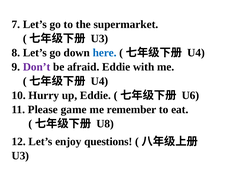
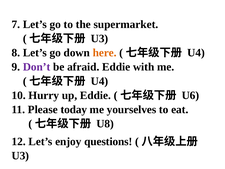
here colour: blue -> orange
game: game -> today
remember: remember -> yourselves
